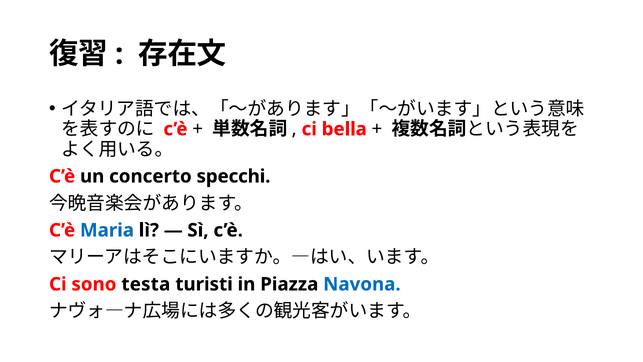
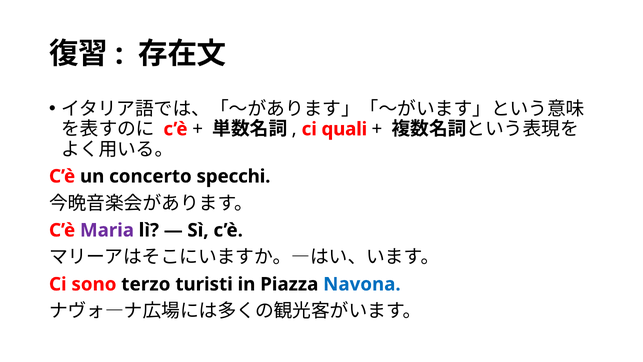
bella: bella -> quali
Maria colour: blue -> purple
testa: testa -> terzo
